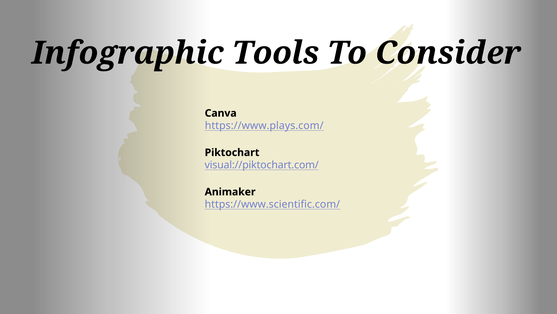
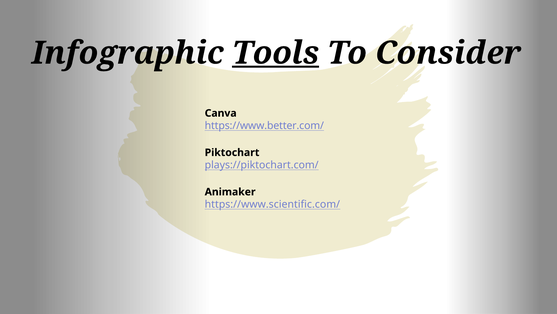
Tools underline: none -> present
https://www.plays.com/: https://www.plays.com/ -> https://www.better.com/
visual://piktochart.com/: visual://piktochart.com/ -> plays://piktochart.com/
